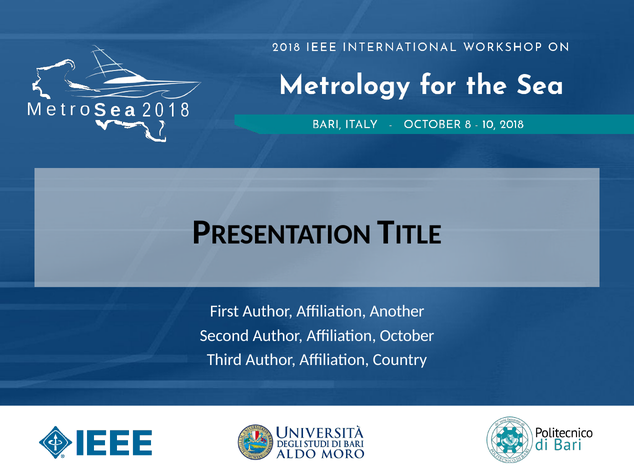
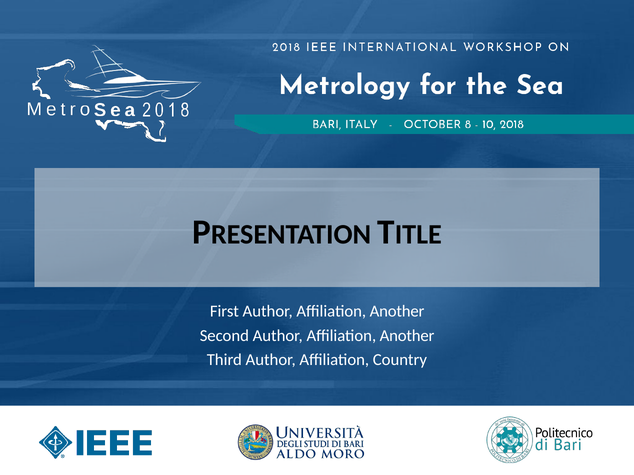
Second Author Affiliation October: October -> Another
